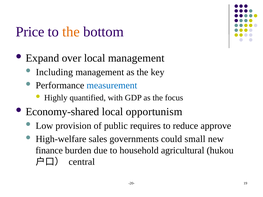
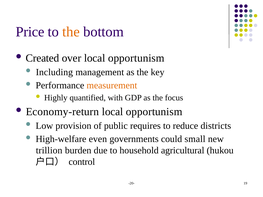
Expand: Expand -> Created
over local management: management -> opportunism
measurement colour: blue -> orange
Economy-shared: Economy-shared -> Economy-return
approve: approve -> districts
sales: sales -> even
finance: finance -> trillion
central: central -> control
